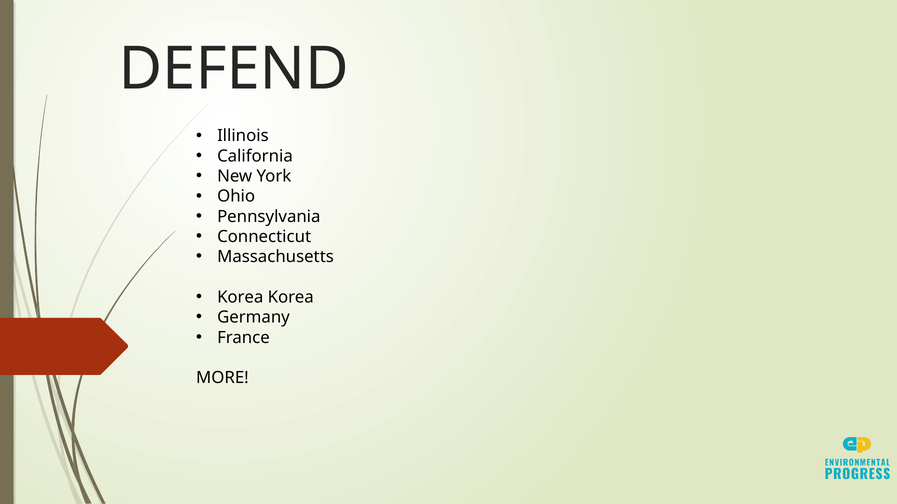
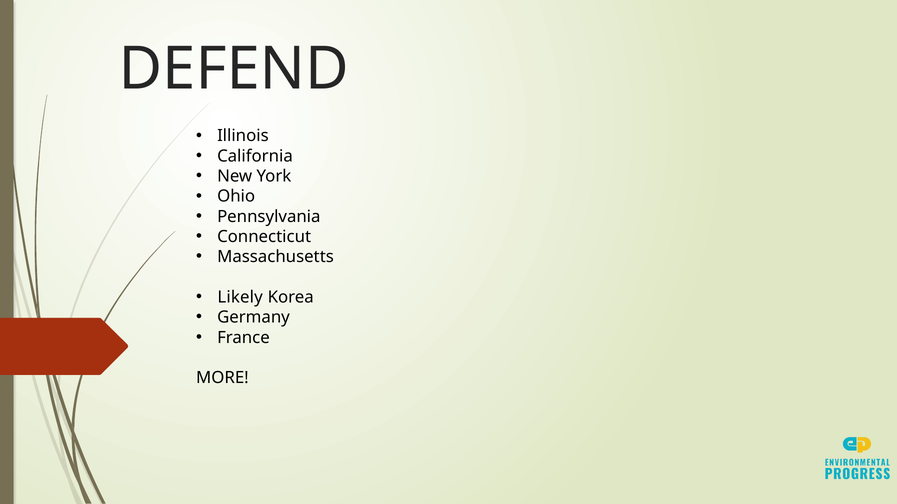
Korea at (240, 298): Korea -> Likely
